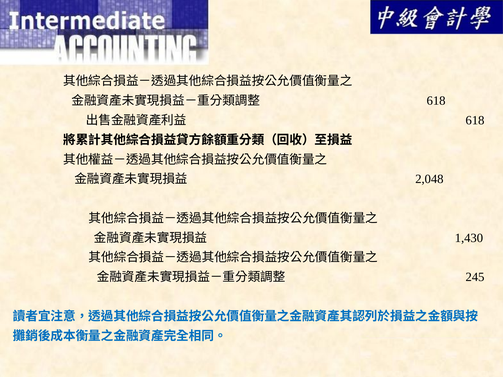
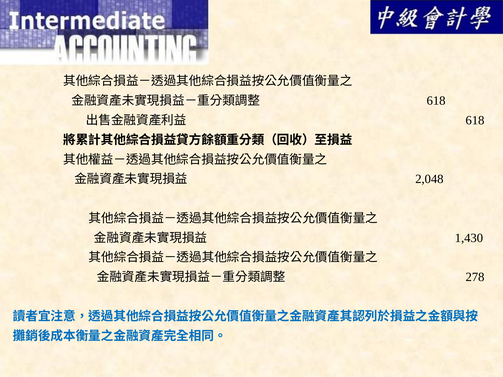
245: 245 -> 278
